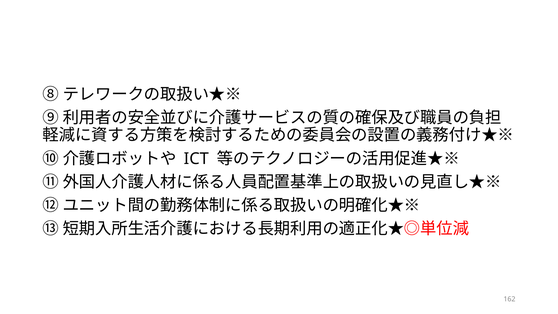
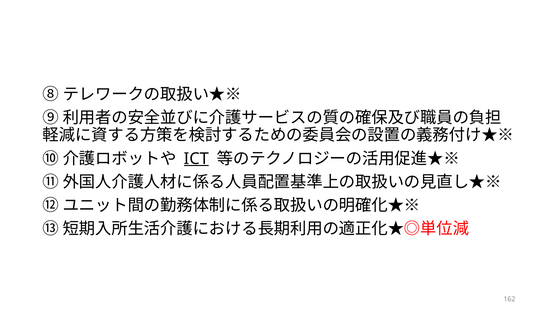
ICT underline: none -> present
